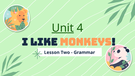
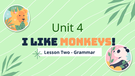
Unit underline: present -> none
